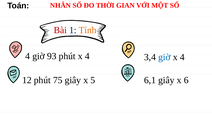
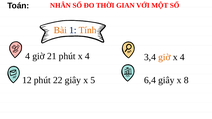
Bài colour: red -> orange
93: 93 -> 21
giờ at (164, 57) colour: blue -> orange
75: 75 -> 22
6,1: 6,1 -> 6,4
6: 6 -> 8
